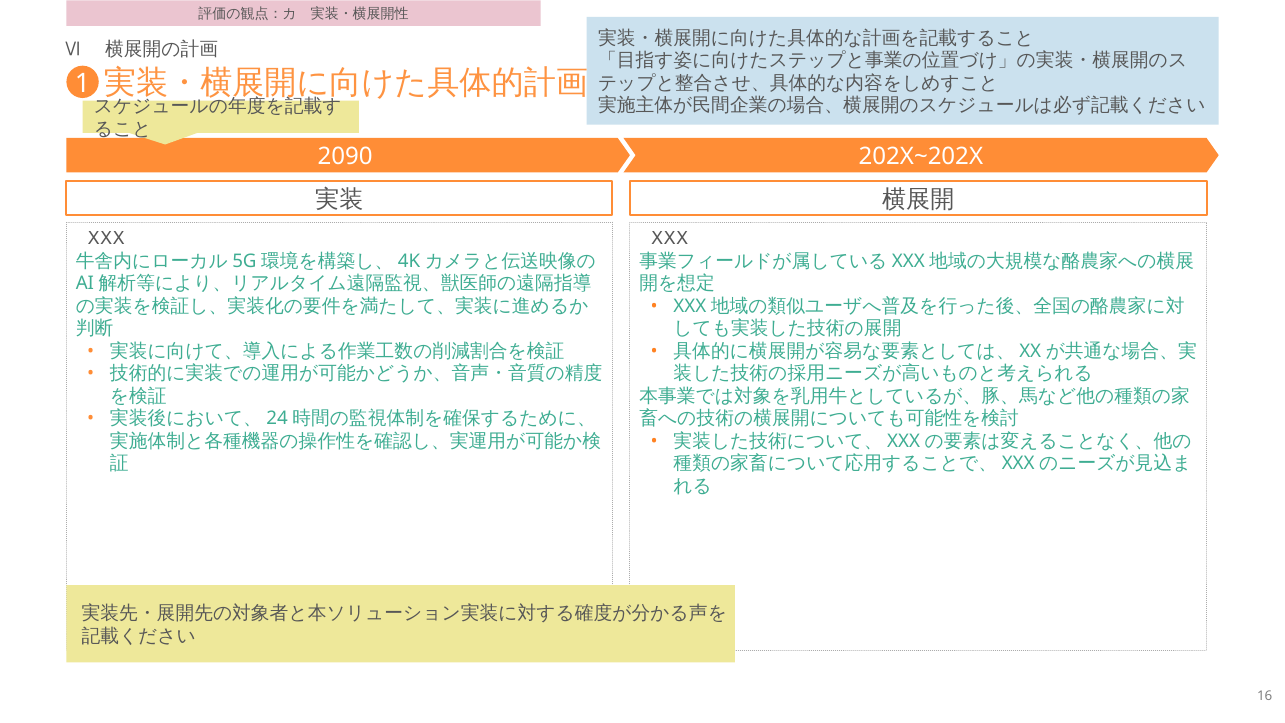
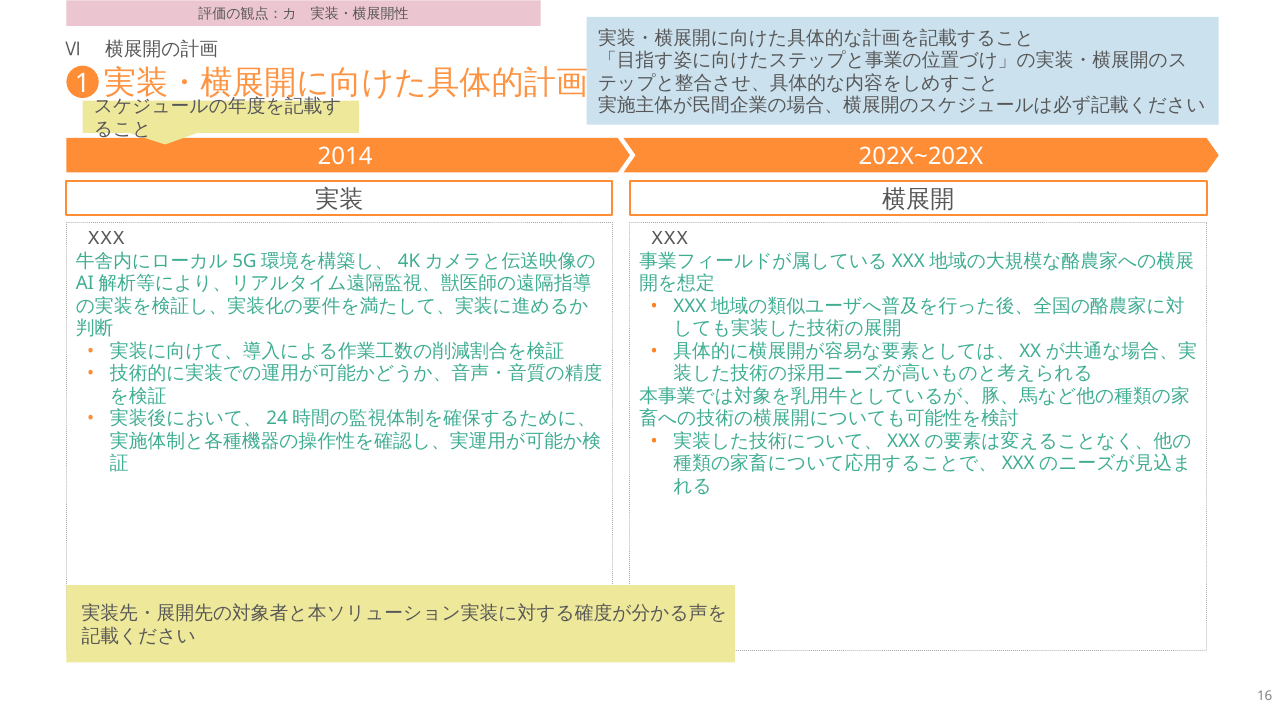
2090: 2090 -> 2014
